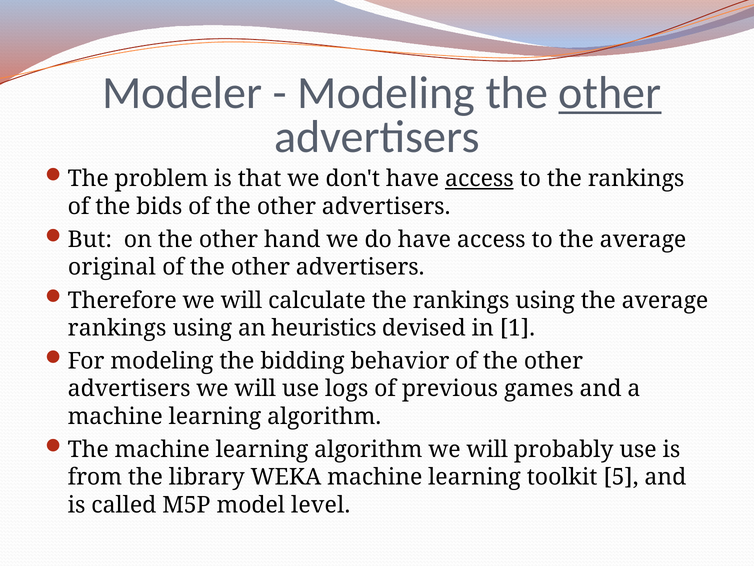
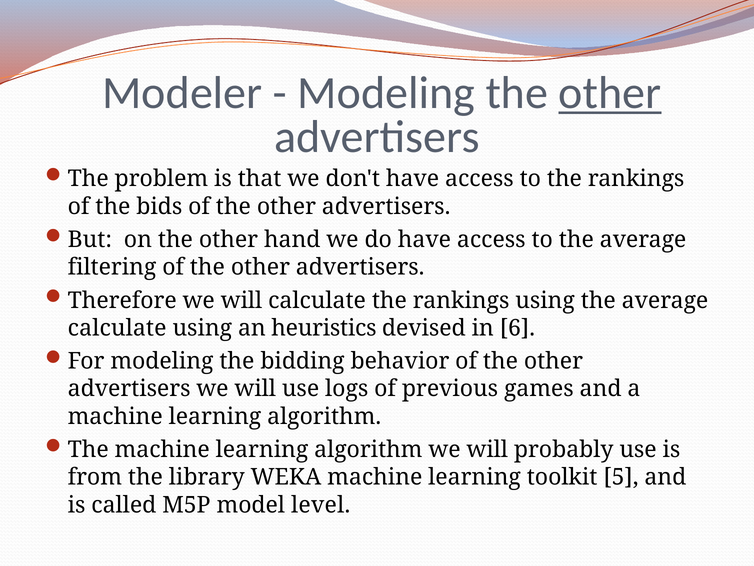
access at (479, 179) underline: present -> none
original: original -> filtering
rankings at (117, 328): rankings -> calculate
1: 1 -> 6
